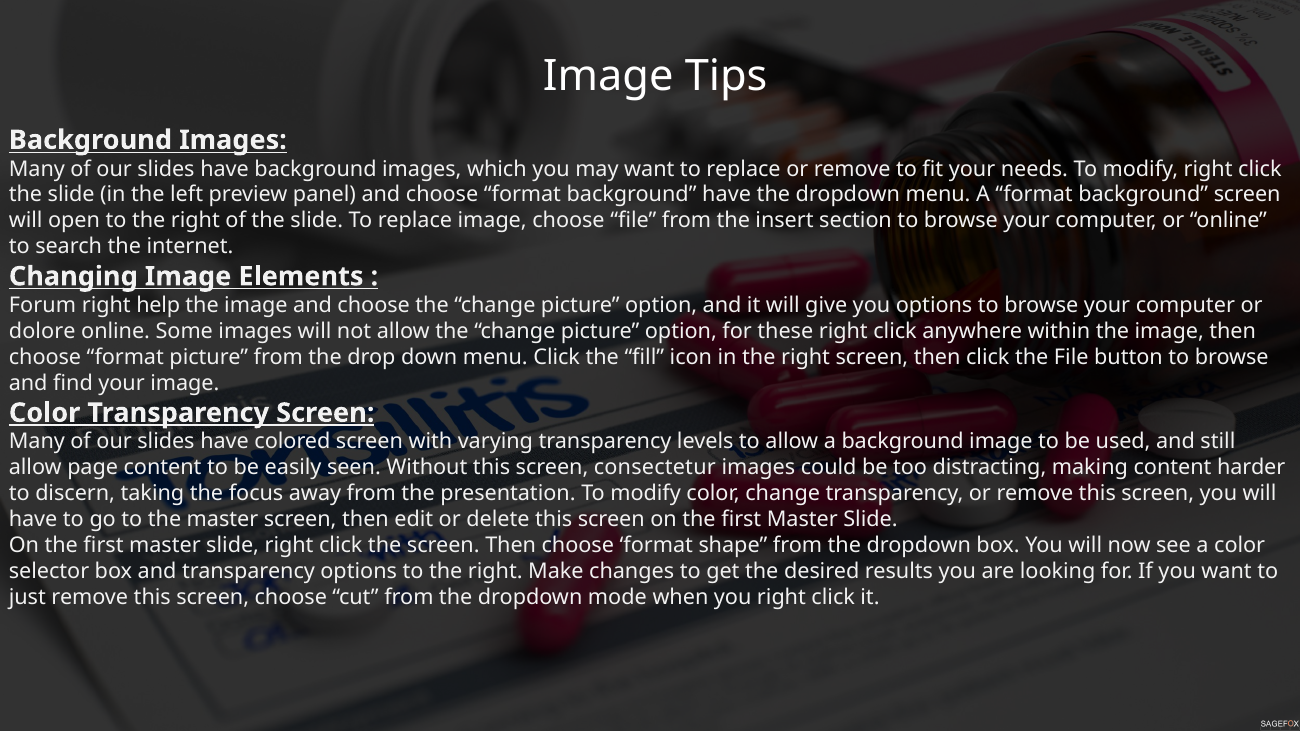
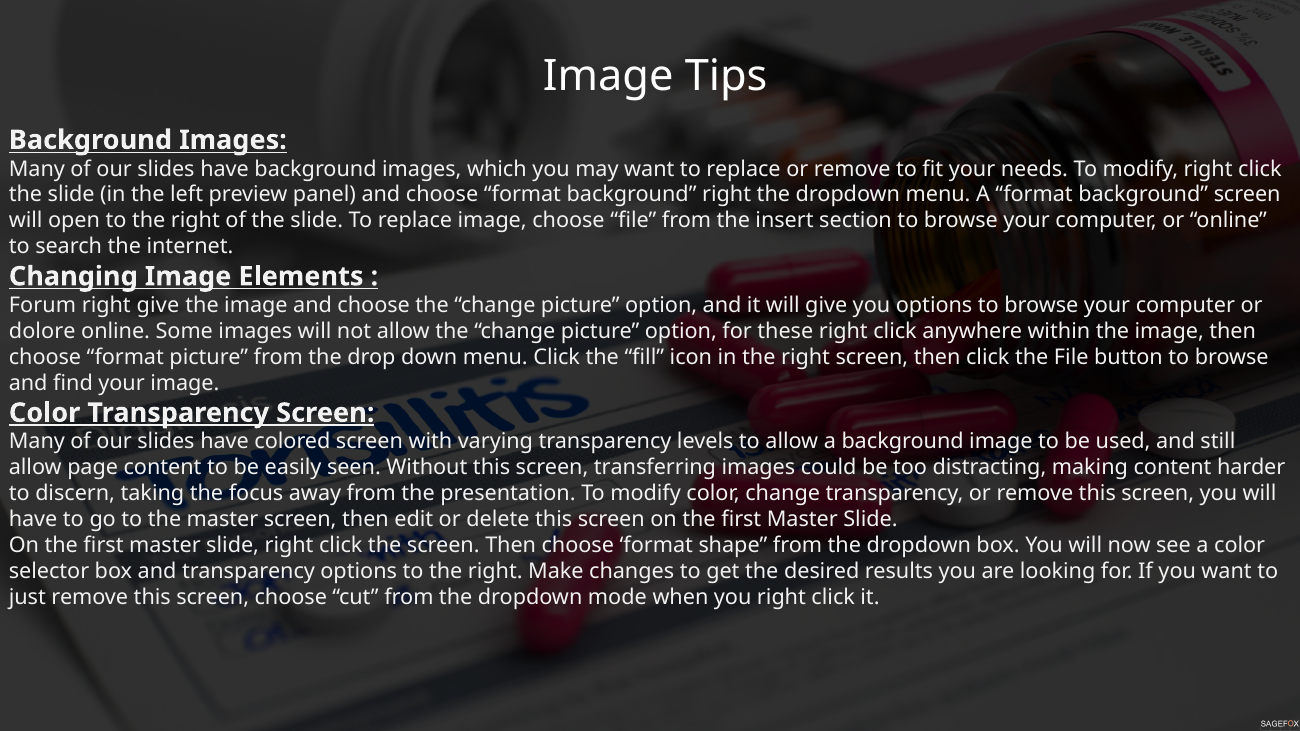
background have: have -> right
right help: help -> give
consectetur: consectetur -> transferring
